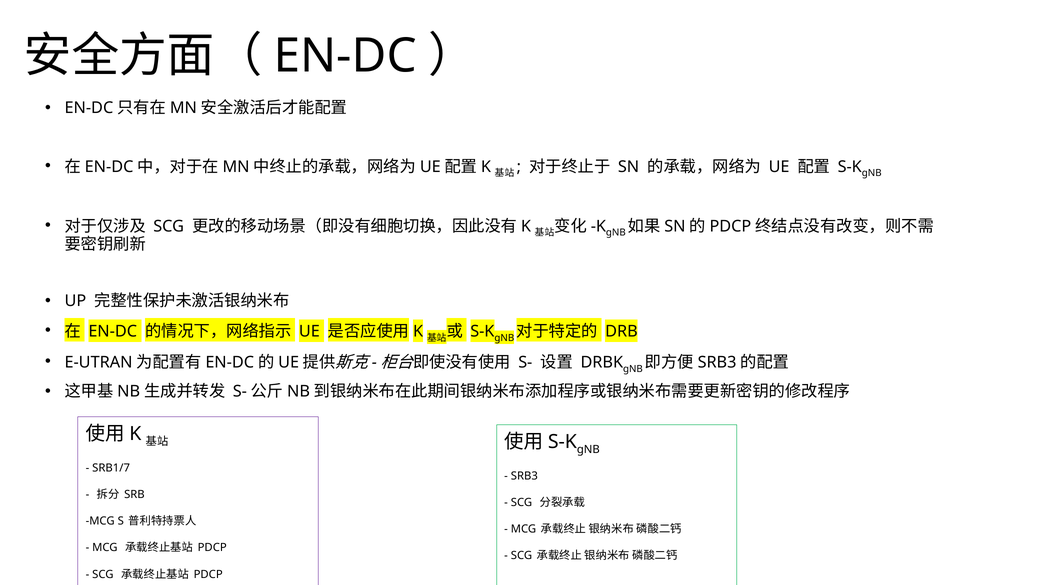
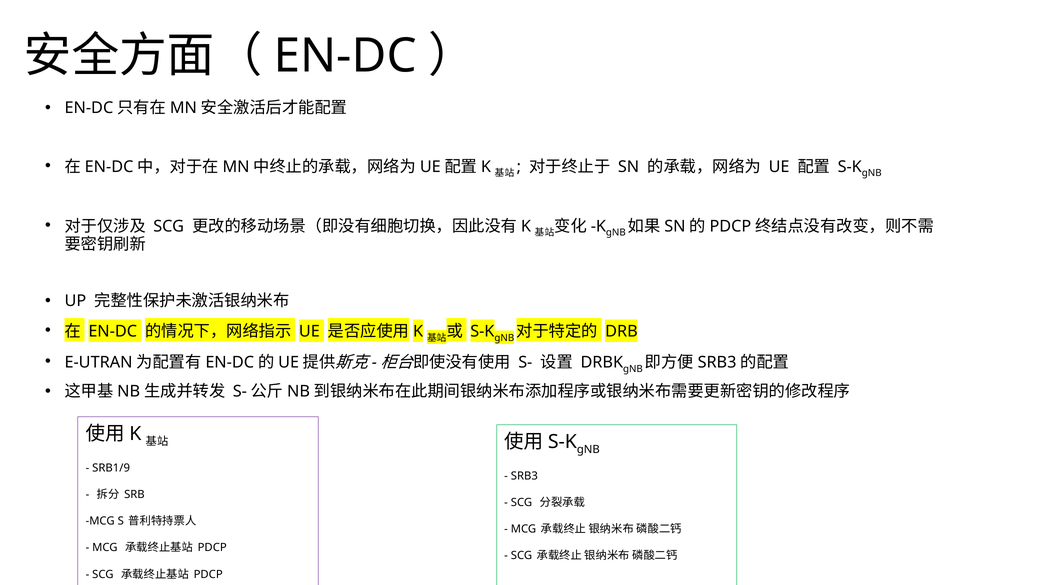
SRB1/7: SRB1/7 -> SRB1/9
